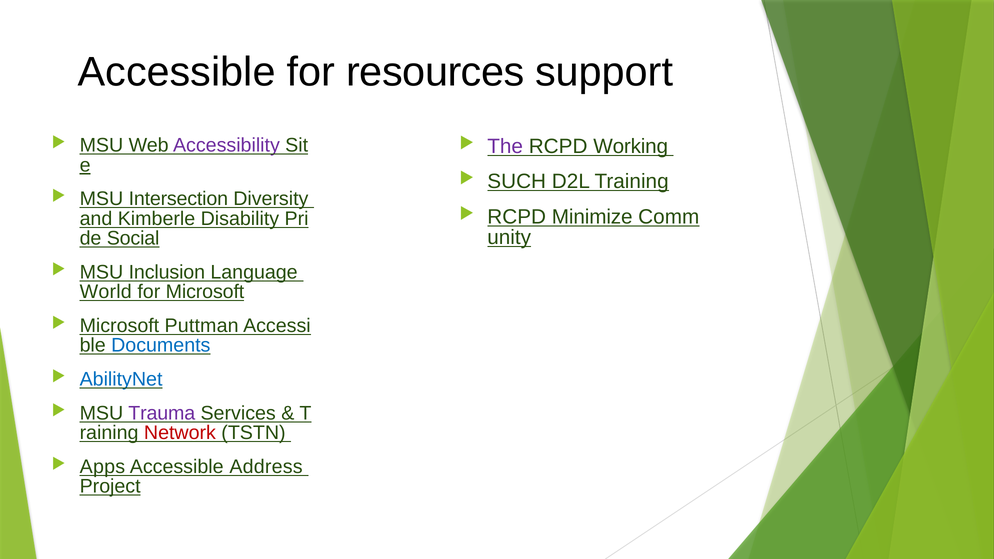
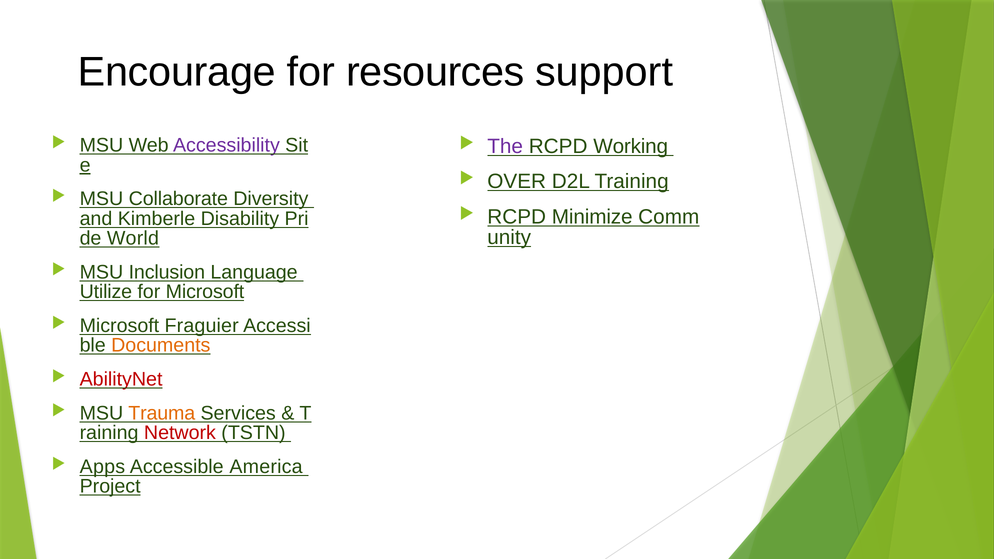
Accessible at (177, 72): Accessible -> Encourage
SUCH: SUCH -> OVER
Intersection: Intersection -> Collaborate
Social: Social -> World
World: World -> Utilize
Puttman: Puttman -> Fraguier
Documents colour: blue -> orange
AbilityNet colour: blue -> red
Trauma colour: purple -> orange
Address: Address -> America
